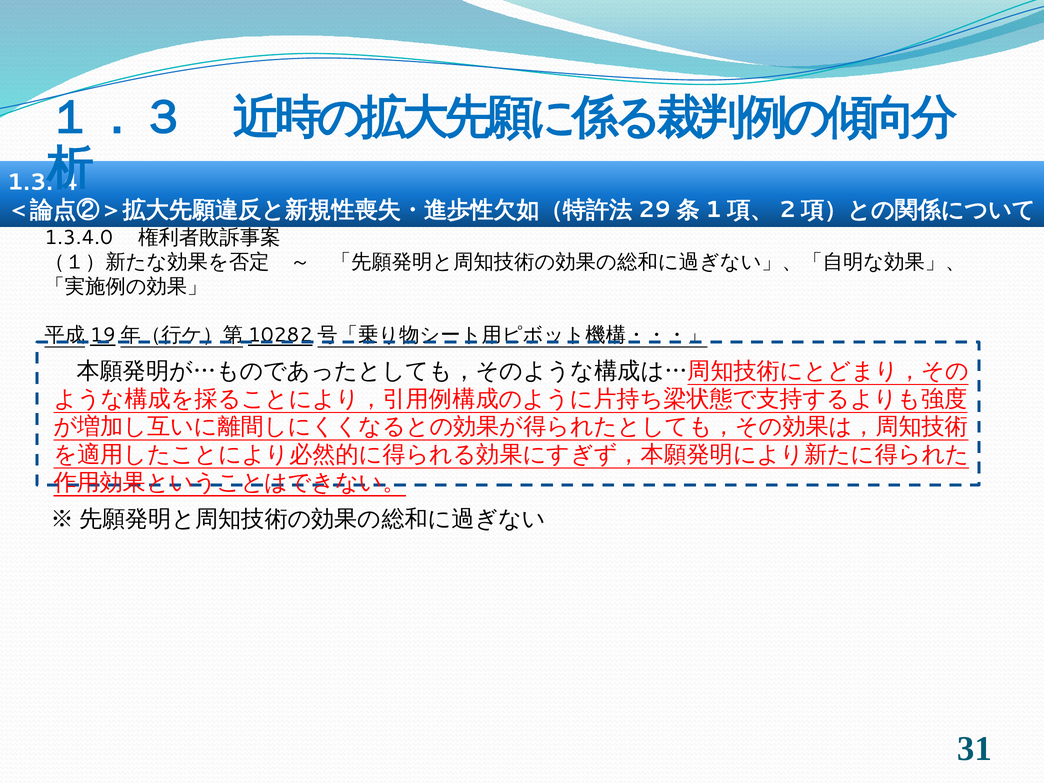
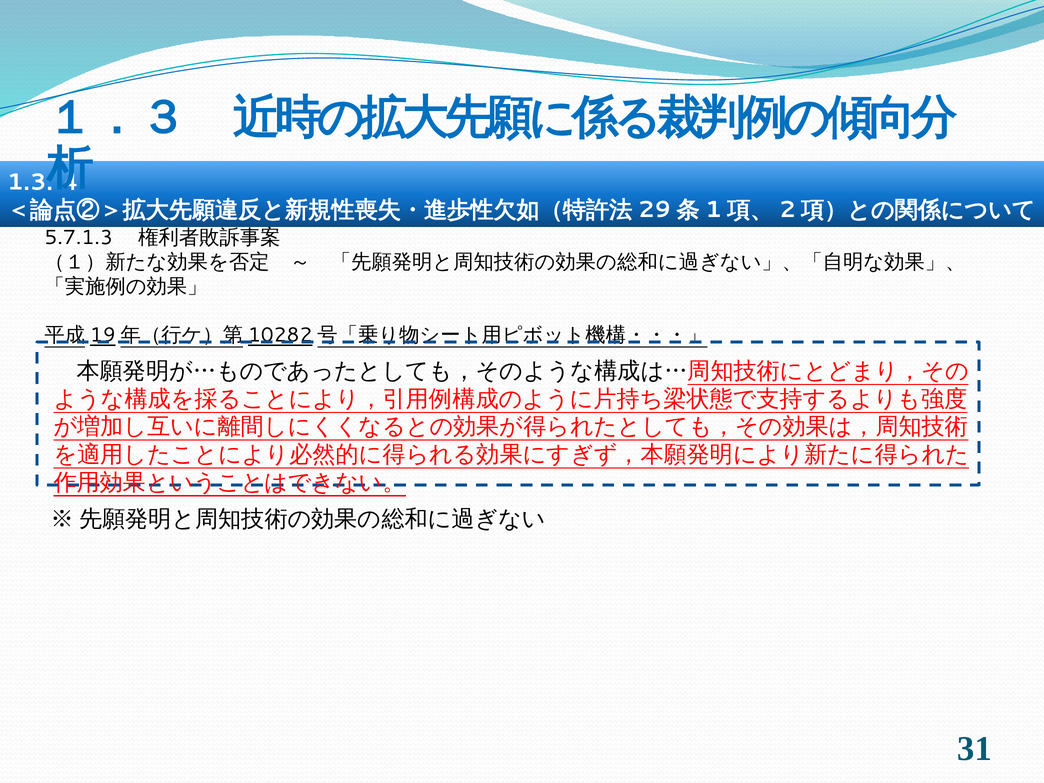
1.3.4.0: 1.3.4.0 -> 5.7.1.3
